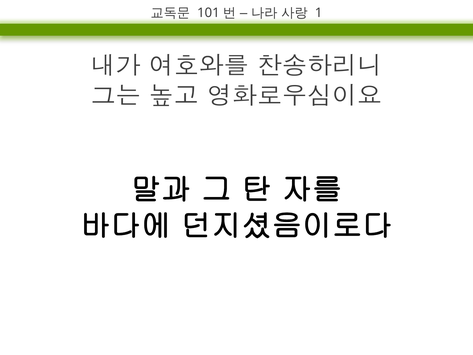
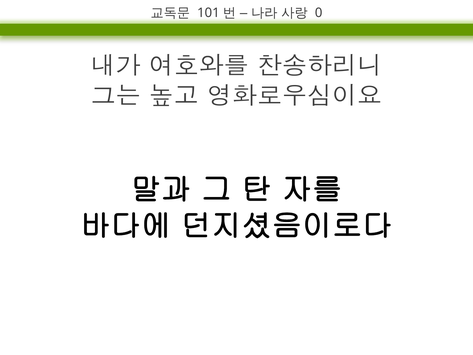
1: 1 -> 0
